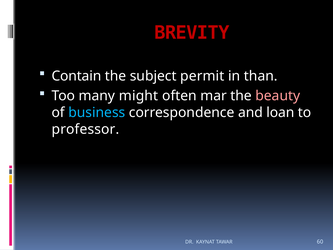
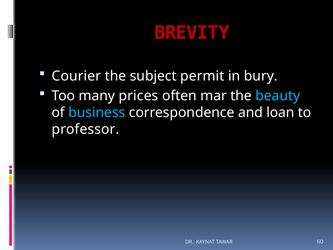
Contain: Contain -> Courier
than: than -> bury
might: might -> prices
beauty colour: pink -> light blue
